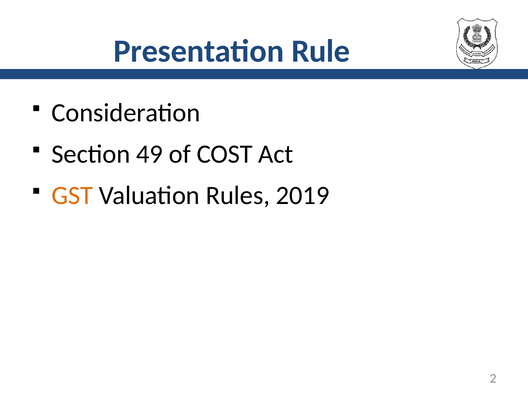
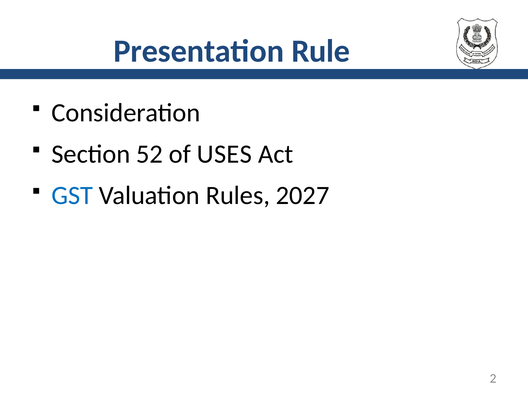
49: 49 -> 52
COST: COST -> USES
GST colour: orange -> blue
2019: 2019 -> 2027
